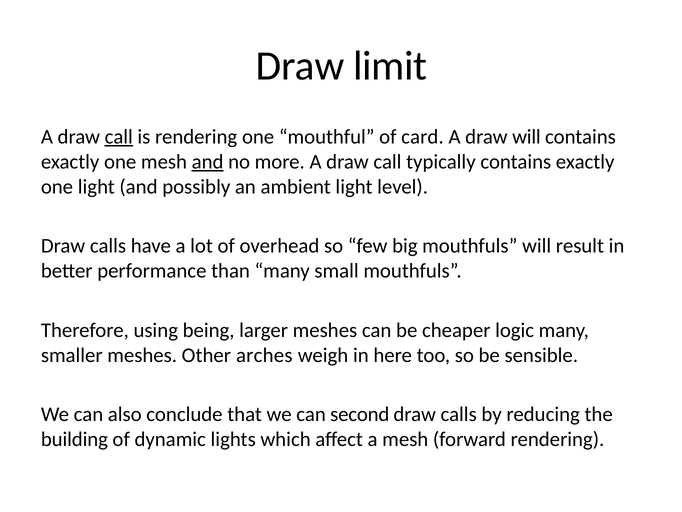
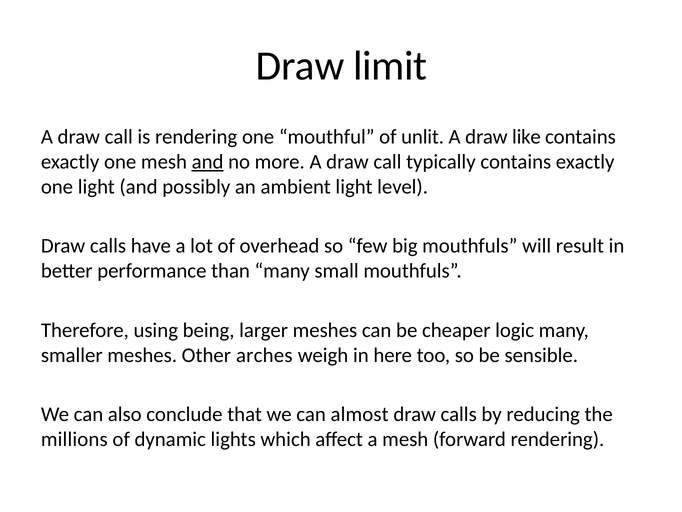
call at (119, 137) underline: present -> none
card: card -> unlit
draw will: will -> like
second: second -> almost
building: building -> millions
